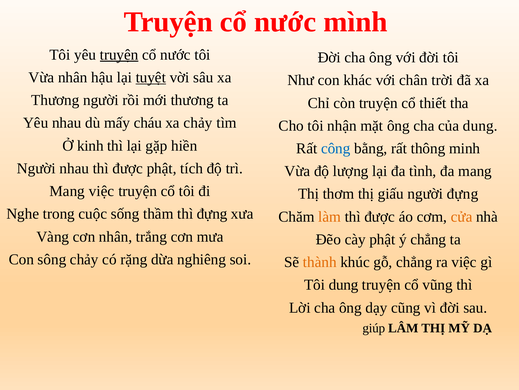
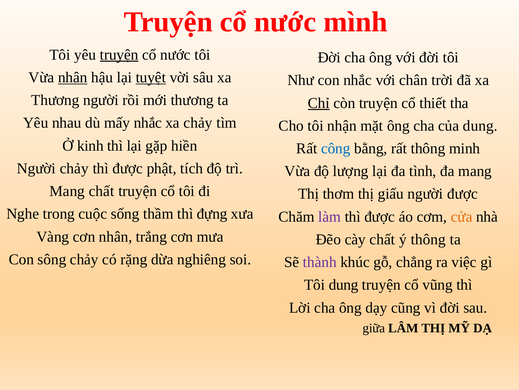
nhân at (73, 77) underline: none -> present
con khác: khác -> nhắc
Chỉ underline: none -> present
mấy cháu: cháu -> nhắc
Người nhau: nhau -> chảy
Mang việc: việc -> chất
người đựng: đựng -> được
làm colour: orange -> purple
cày phật: phật -> chất
ý chẳng: chẳng -> thông
thành colour: orange -> purple
giúp: giúp -> giữa
